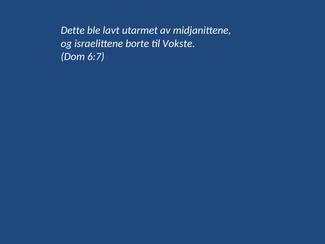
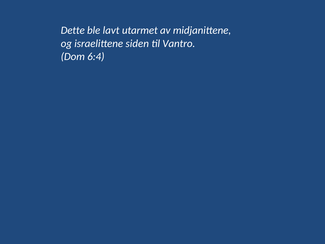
borte: borte -> siden
Vokste: Vokste -> Vantro
6:7: 6:7 -> 6:4
